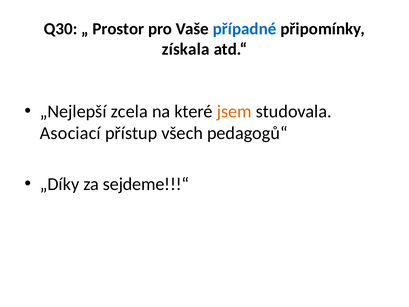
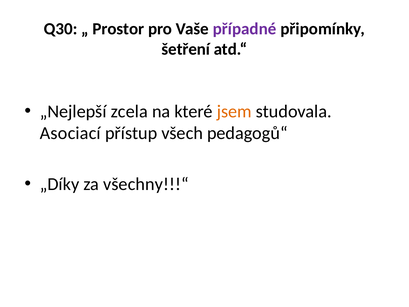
případné colour: blue -> purple
získala: získala -> šetření
sejdeme!!!“: sejdeme!!!“ -> všechny!!!“
